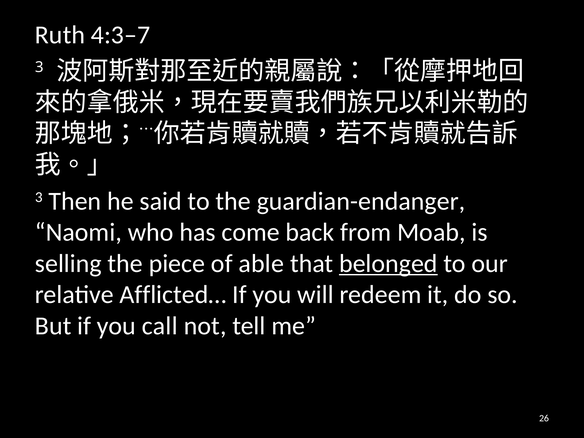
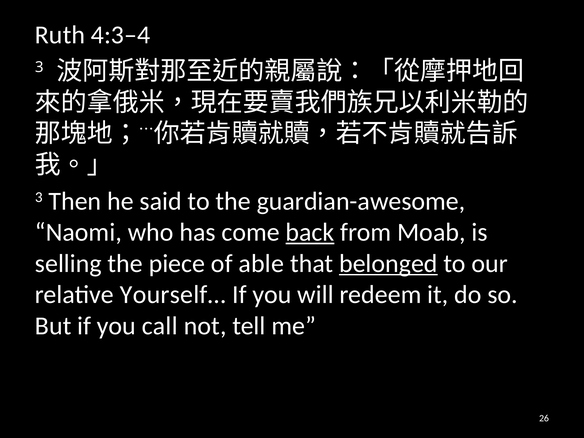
4:3–7: 4:3–7 -> 4:3–4
guardian-endanger: guardian-endanger -> guardian-awesome
back underline: none -> present
Afflicted…: Afflicted… -> Yourself…
